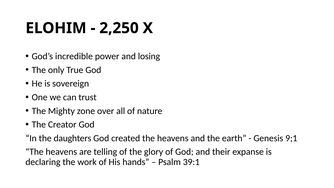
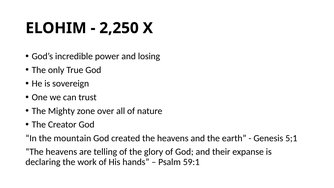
daughters: daughters -> mountain
9;1: 9;1 -> 5;1
39:1: 39:1 -> 59:1
